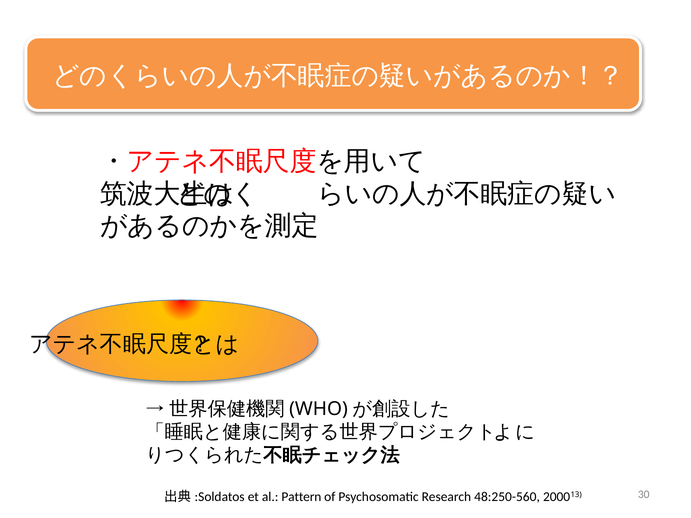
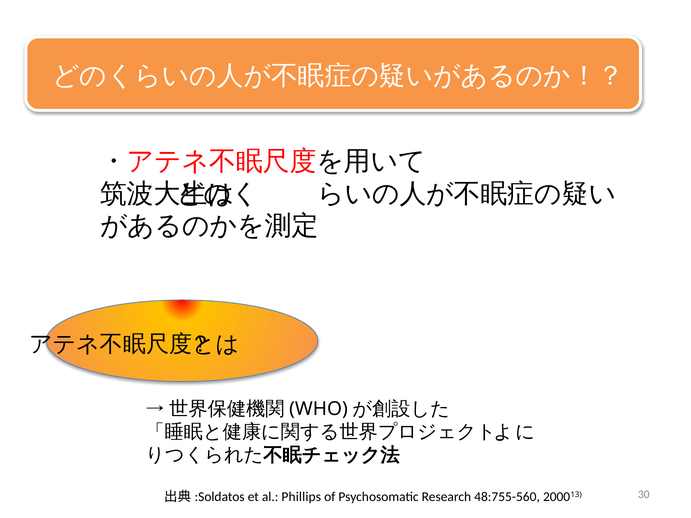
Pattern: Pattern -> Phillips
48:250-560: 48:250-560 -> 48:755-560
